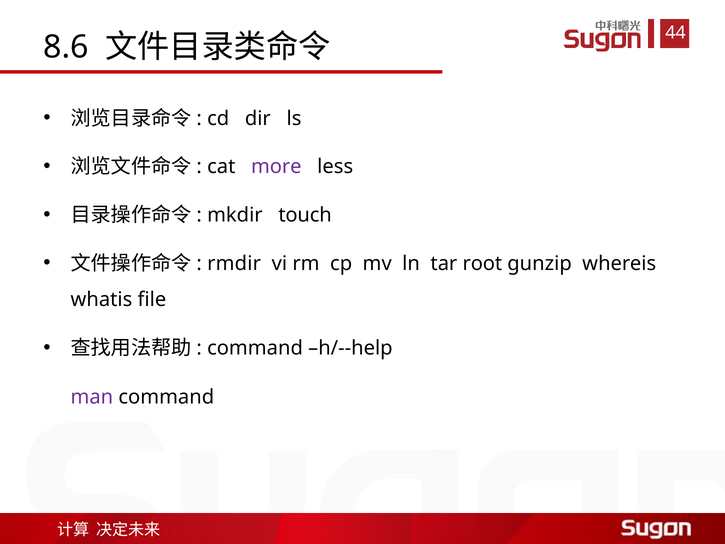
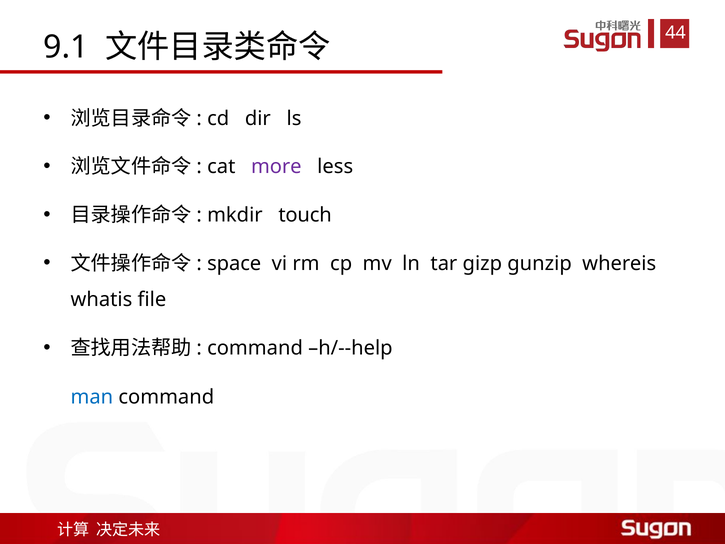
8.6: 8.6 -> 9.1
rmdir: rmdir -> space
root: root -> gizp
man colour: purple -> blue
